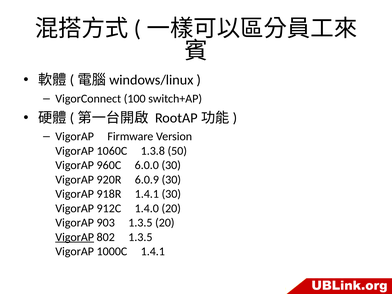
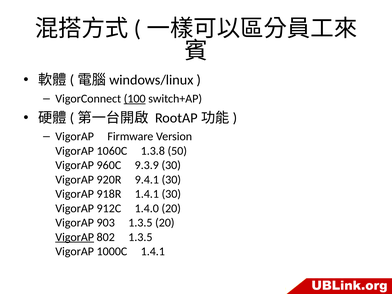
100 underline: none -> present
6.0.0: 6.0.0 -> 9.3.9
6.0.9: 6.0.9 -> 9.4.1
